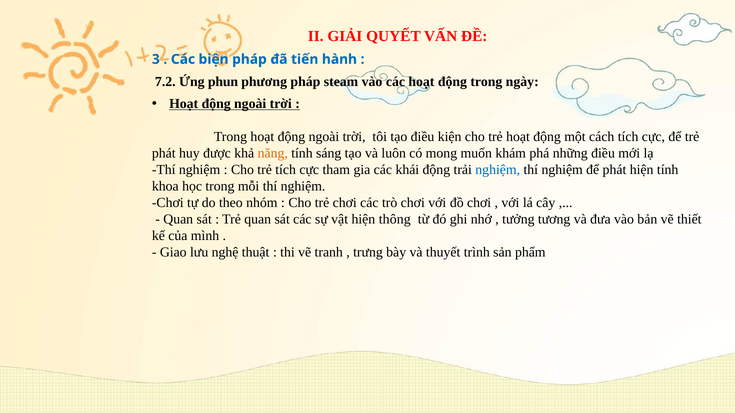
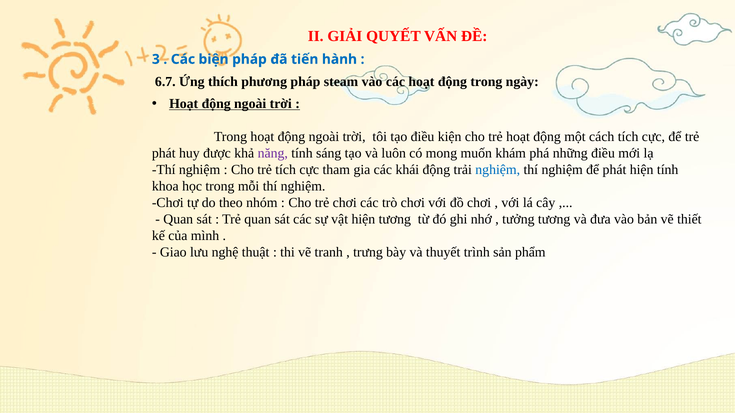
7.2: 7.2 -> 6.7
phun: phun -> thích
năng colour: orange -> purple
hiện thông: thông -> tương
